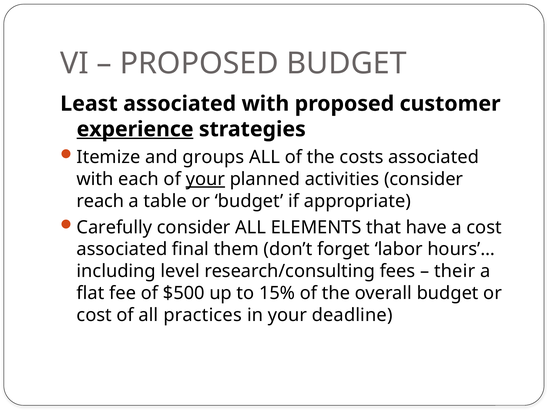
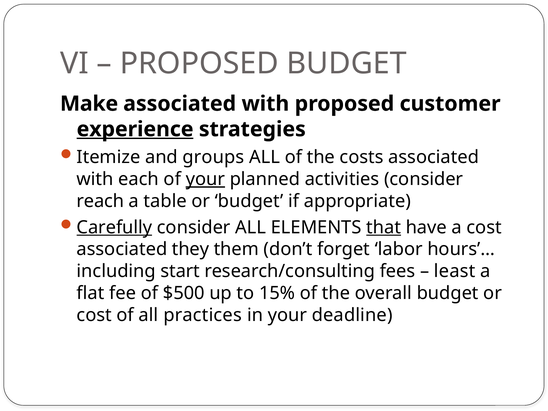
Least: Least -> Make
Carefully underline: none -> present
that underline: none -> present
final: final -> they
level: level -> start
their: their -> least
